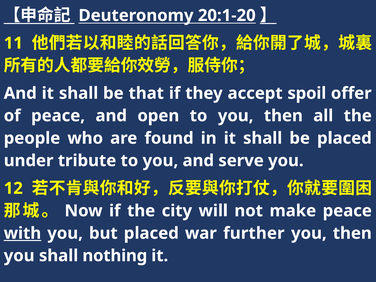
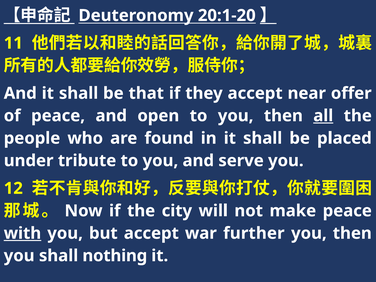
spoil: spoil -> near
all underline: none -> present
but placed: placed -> accept
